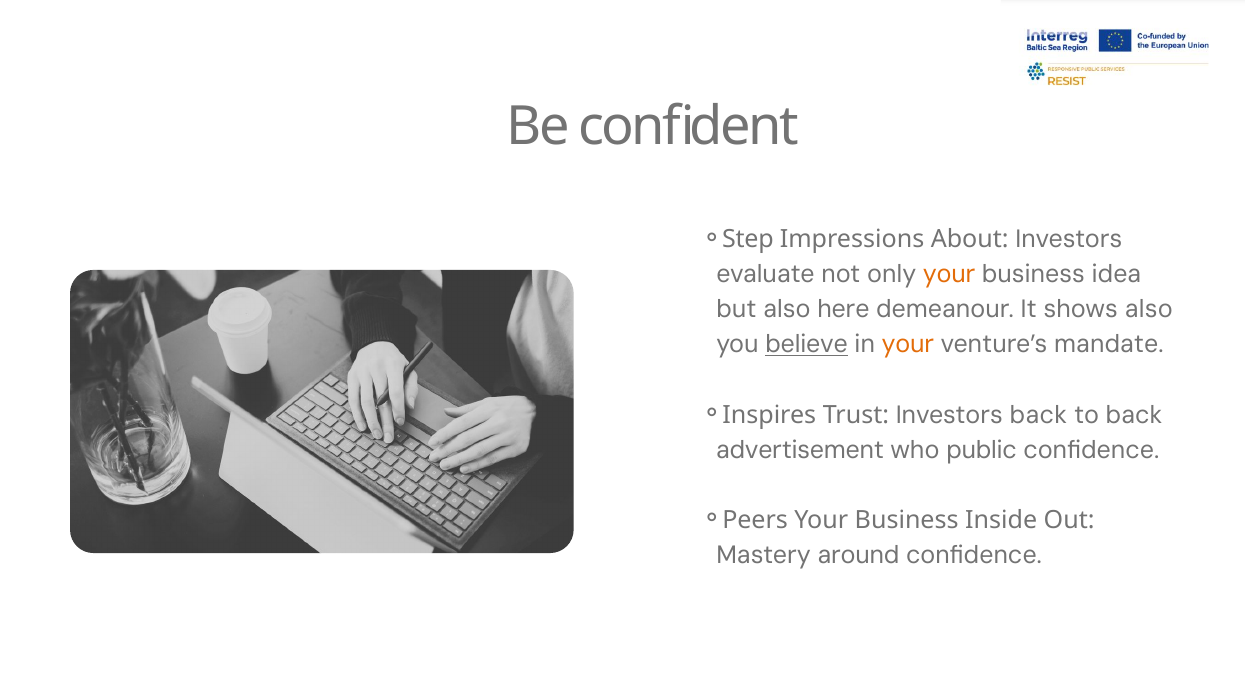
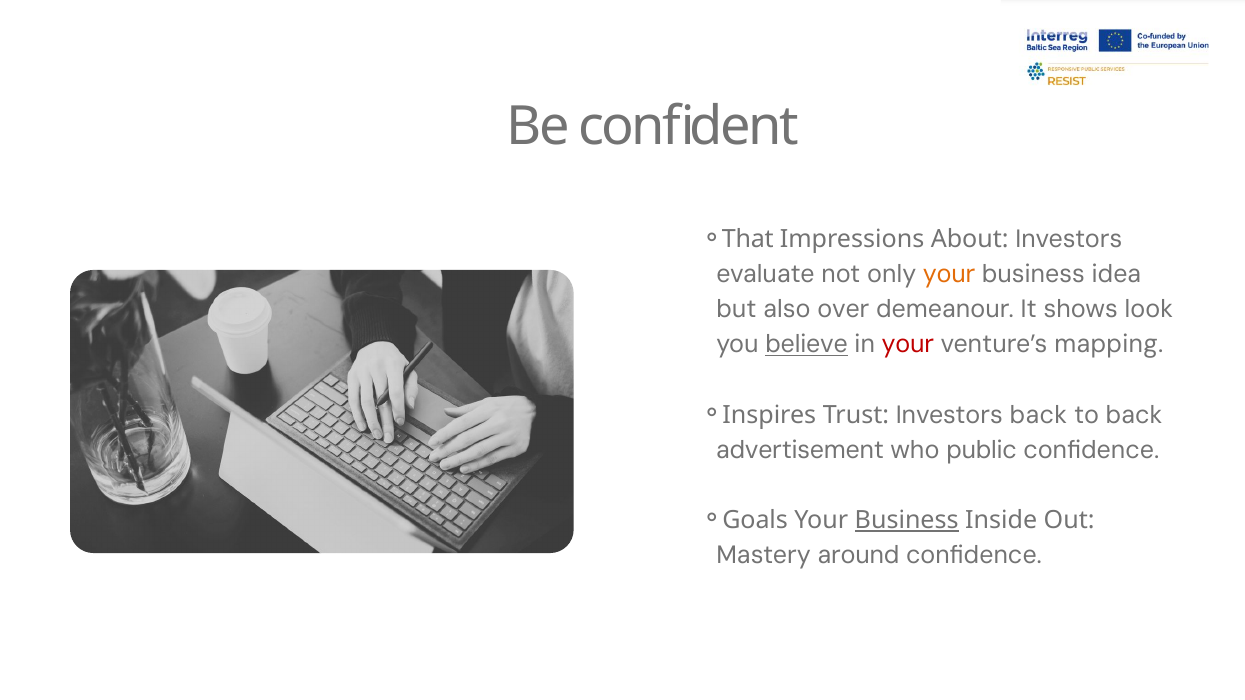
Step: Step -> That
here: here -> over
shows also: also -> look
your at (908, 345) colour: orange -> red
mandate: mandate -> mapping
Peers: Peers -> Goals
Business at (907, 520) underline: none -> present
